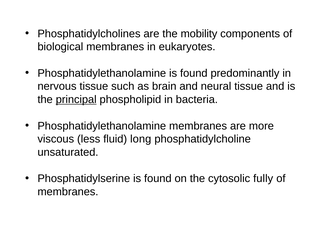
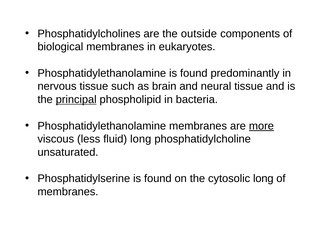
mobility: mobility -> outside
more underline: none -> present
cytosolic fully: fully -> long
